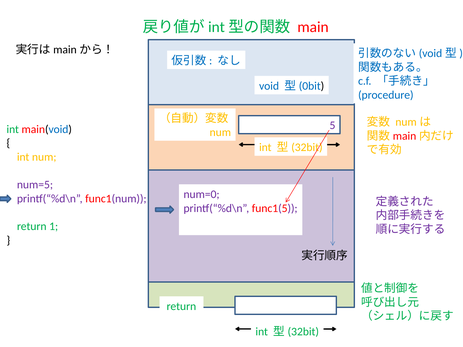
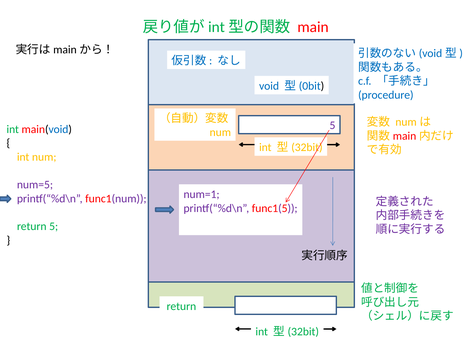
num=0: num=0 -> num=1
return 1: 1 -> 5
